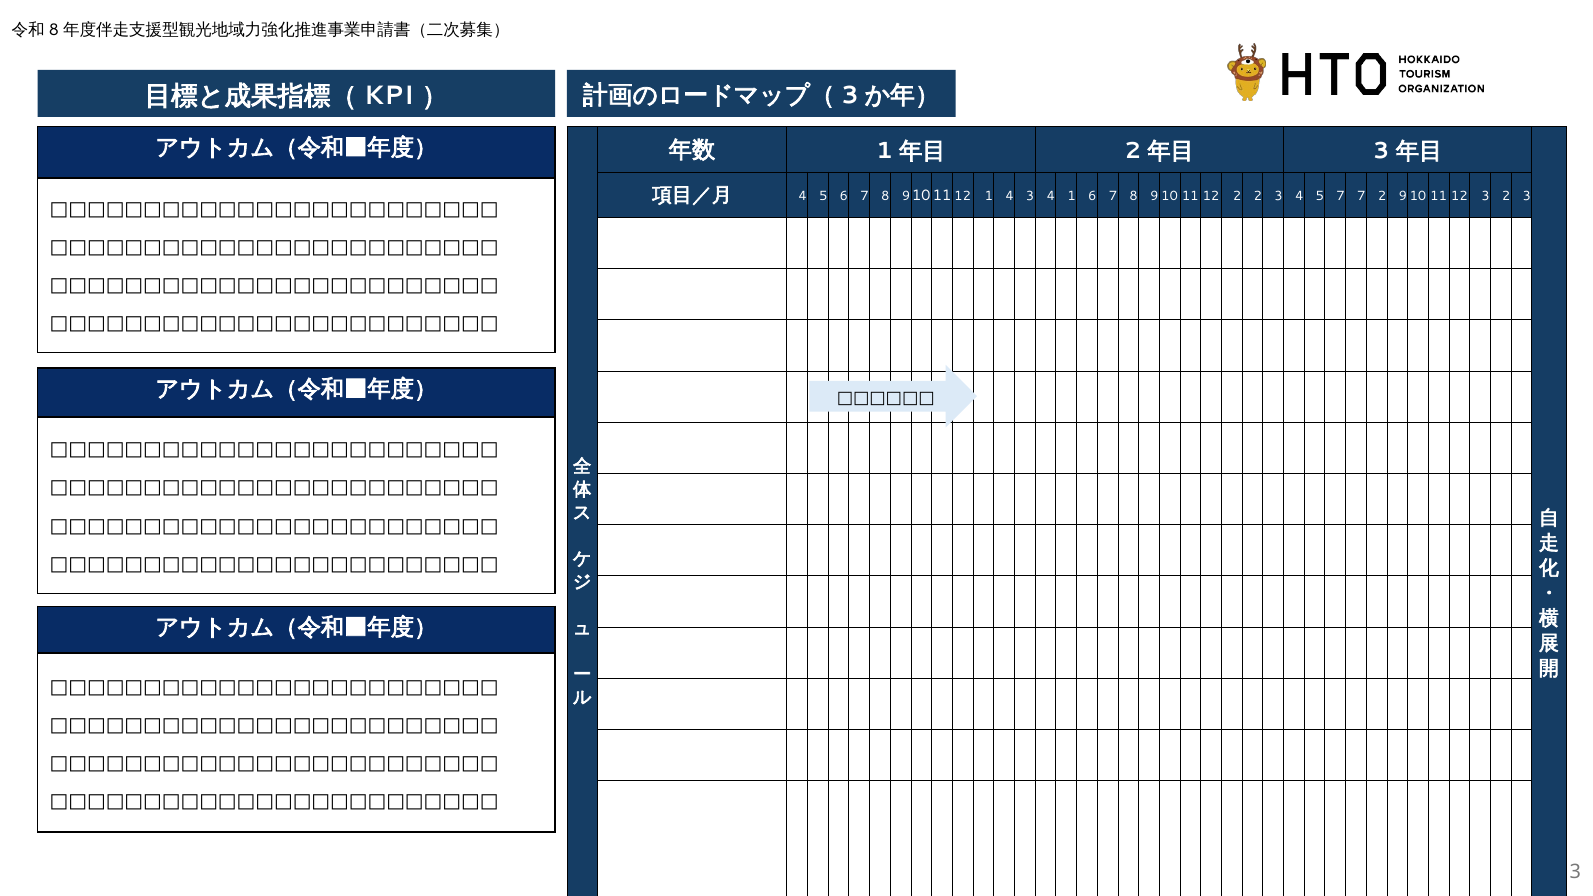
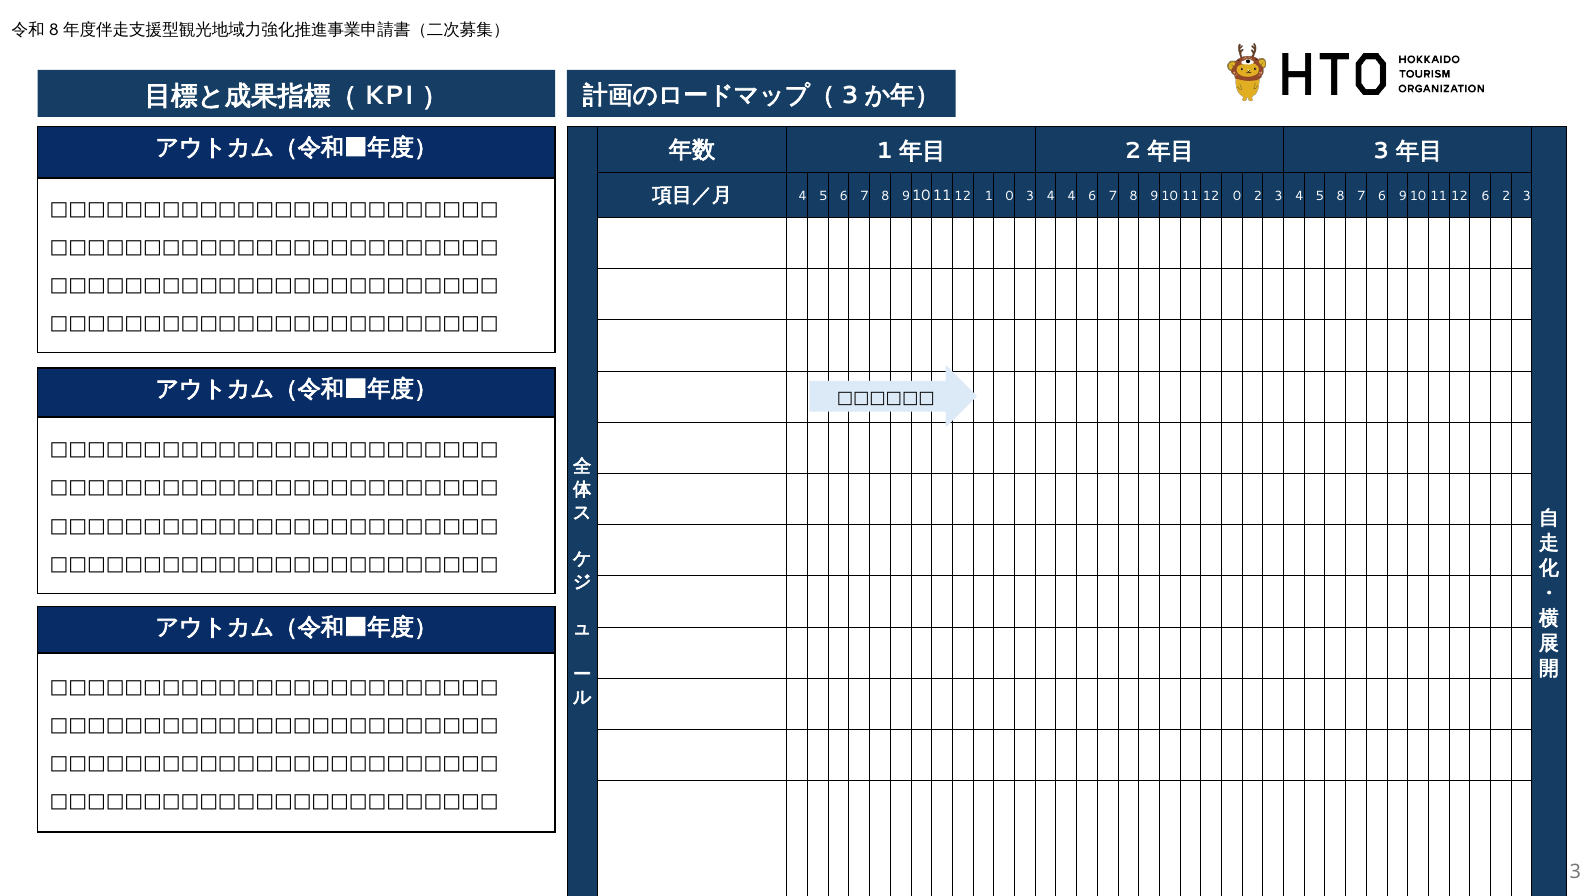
1 4: 4 -> 0
4 1: 1 -> 4
12 2: 2 -> 0
5 7: 7 -> 8
7 2: 2 -> 6
12 3: 3 -> 6
